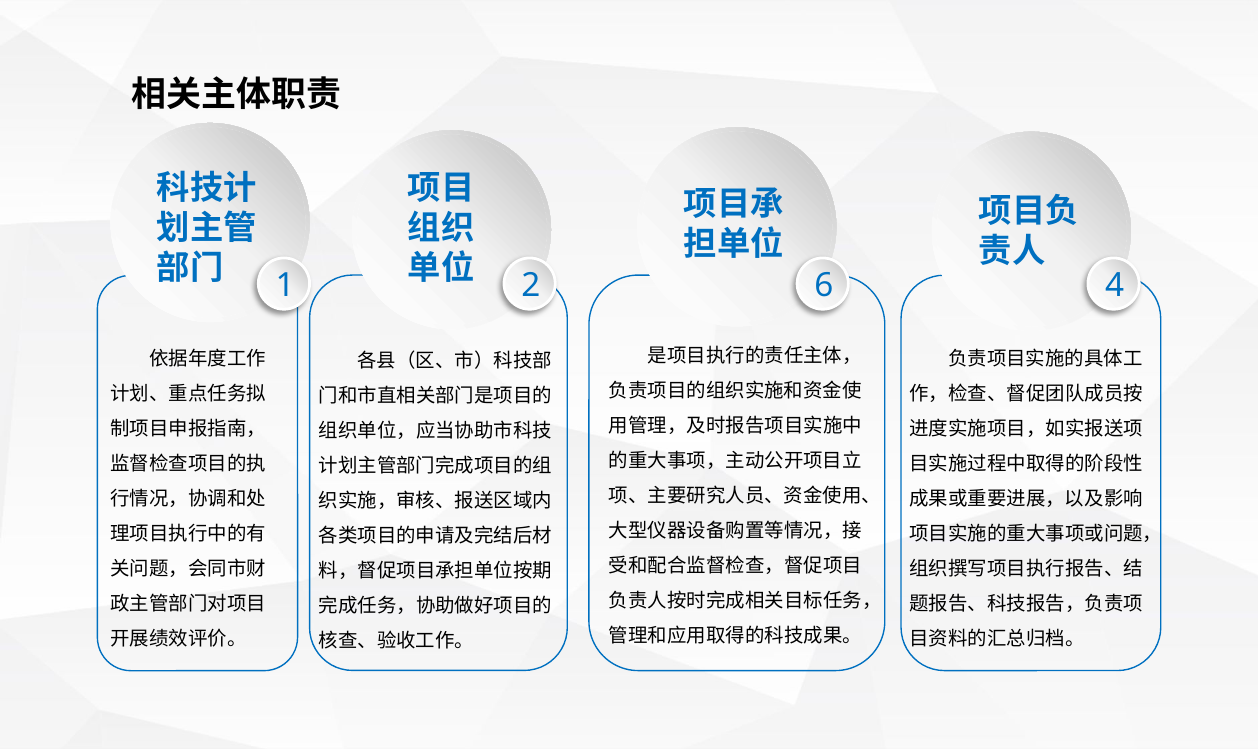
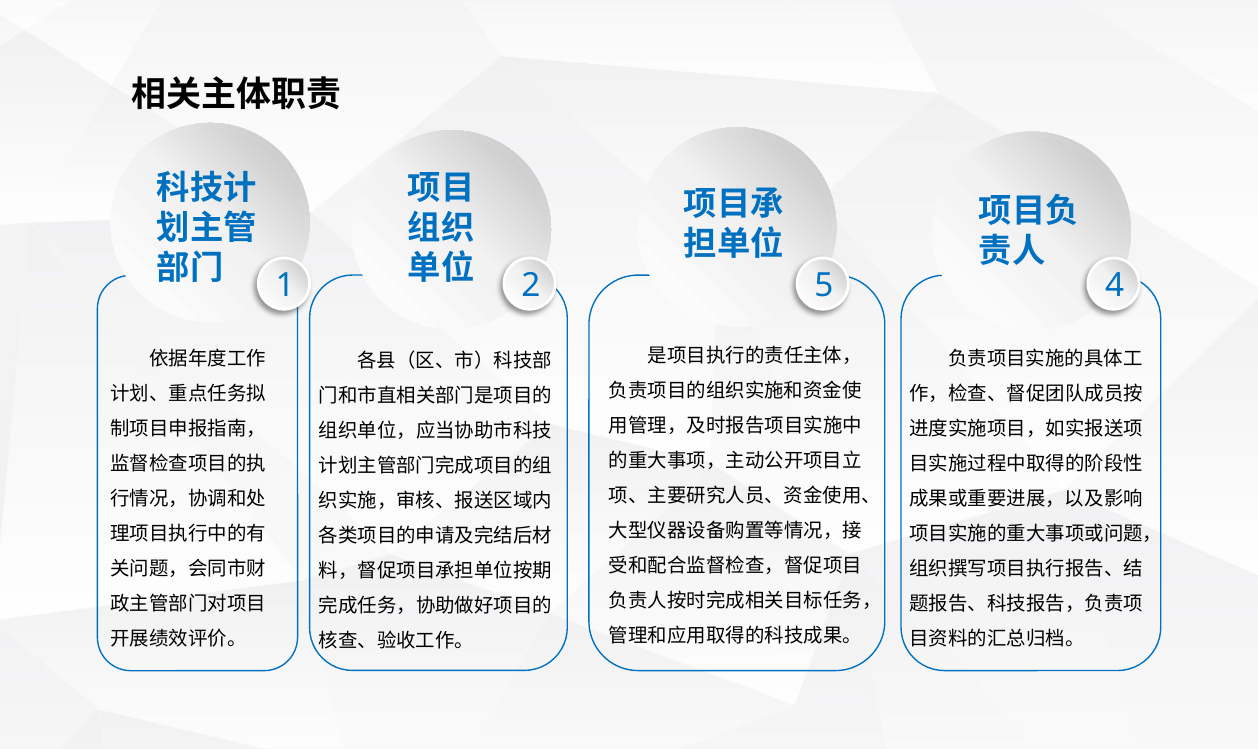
6: 6 -> 5
